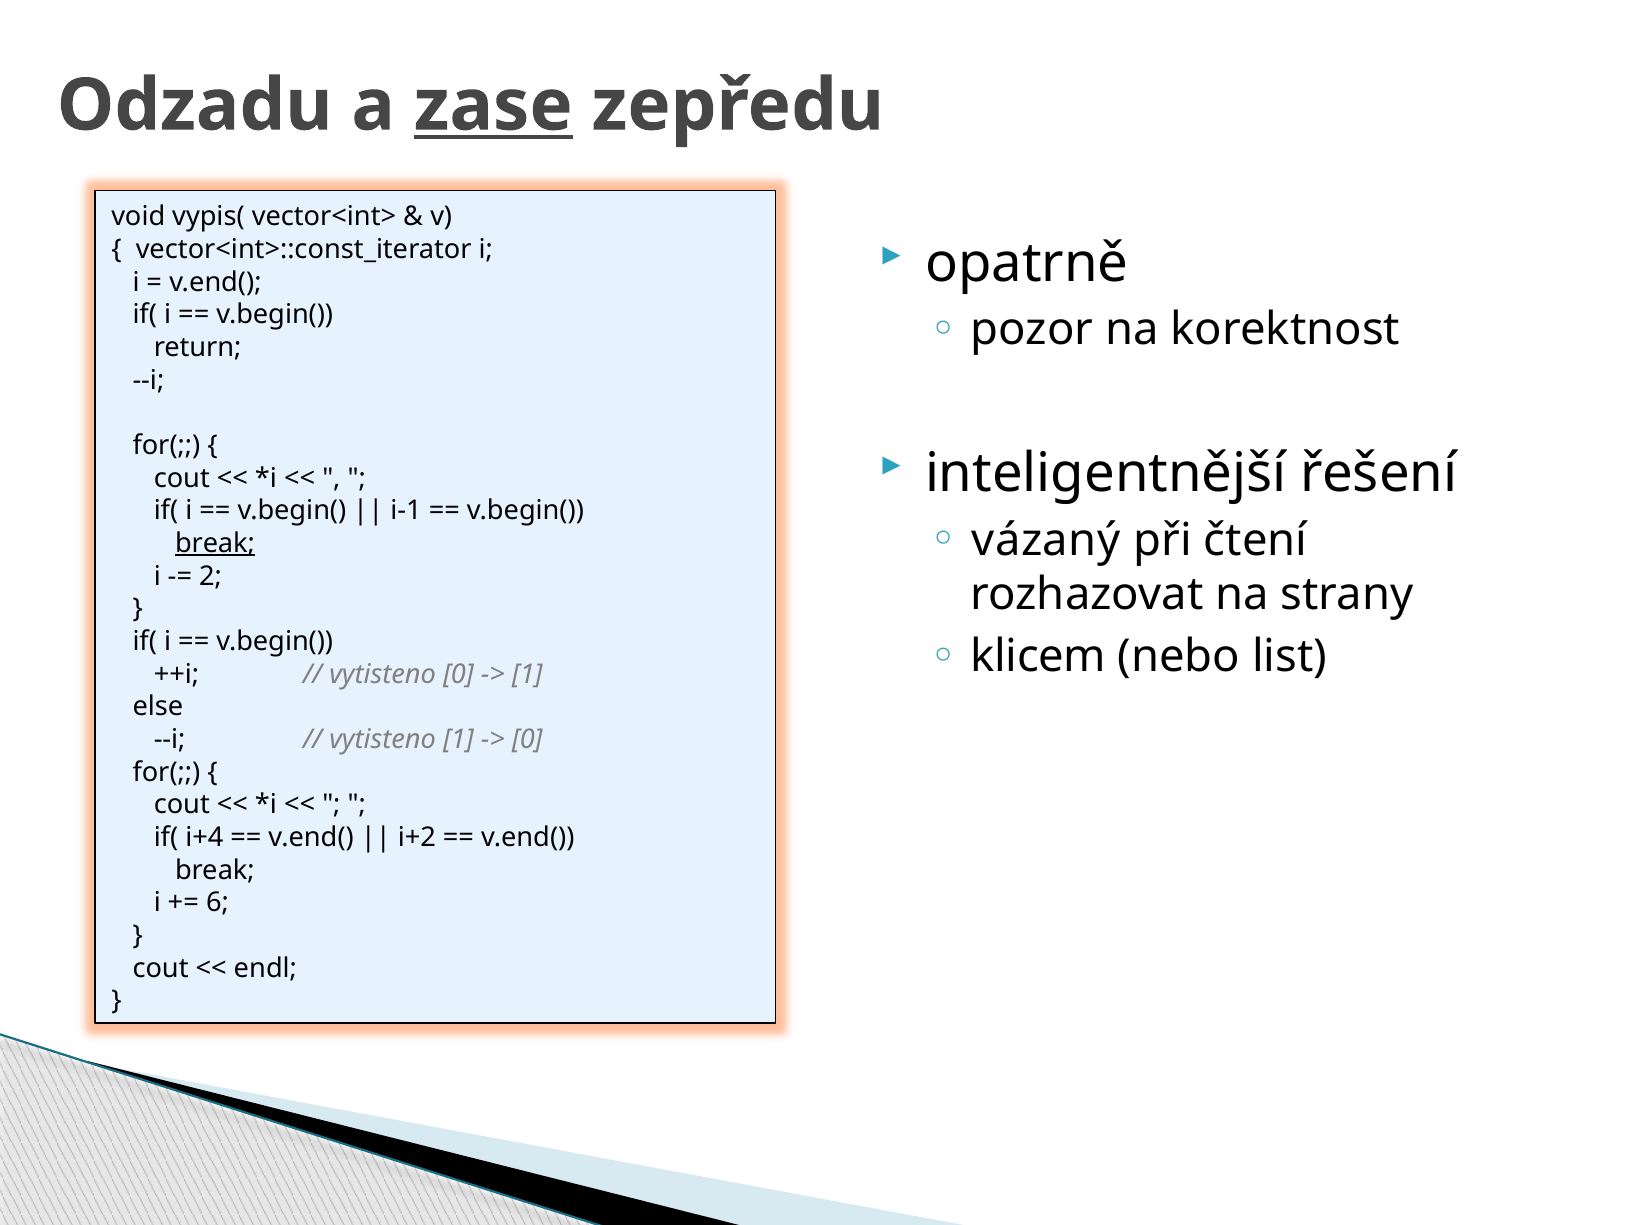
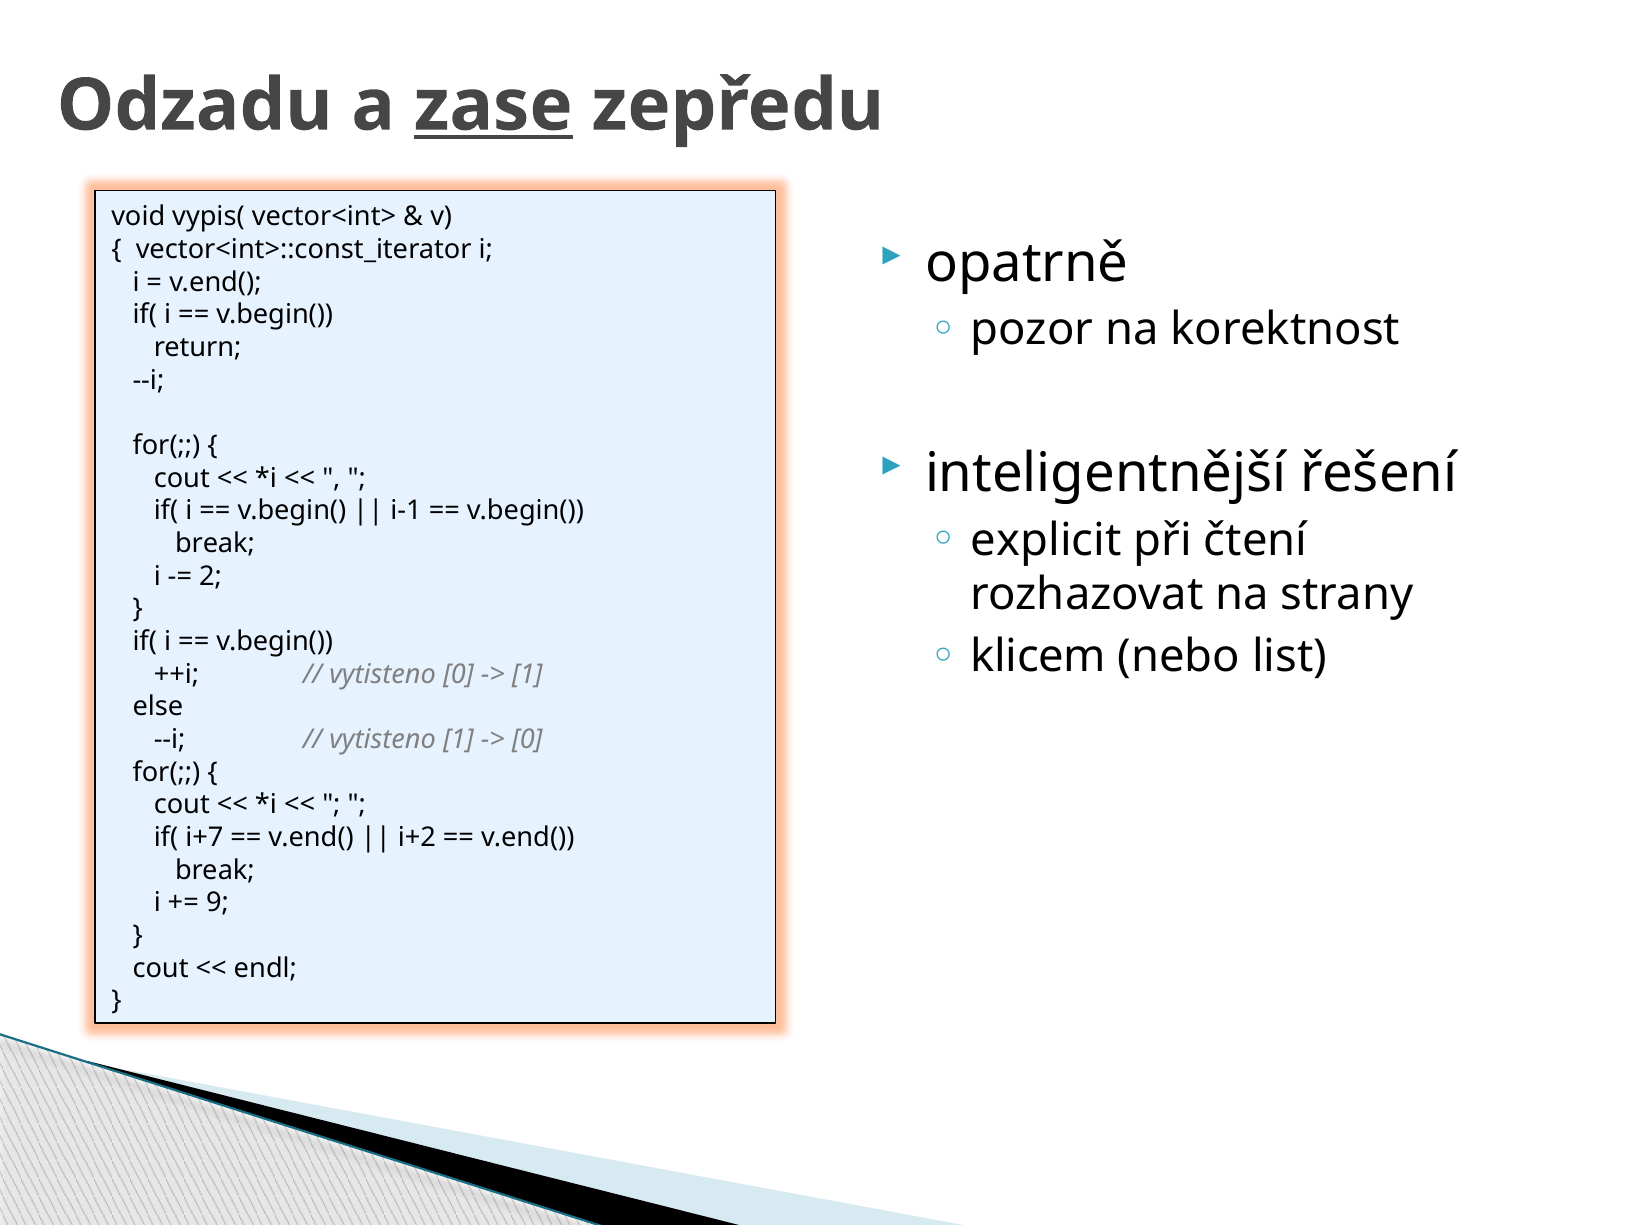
vázaný: vázaný -> explicit
break at (215, 543) underline: present -> none
i+4: i+4 -> i+7
6: 6 -> 9
